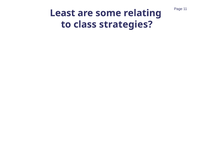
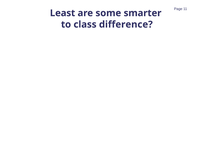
relating: relating -> smarter
strategies: strategies -> difference
